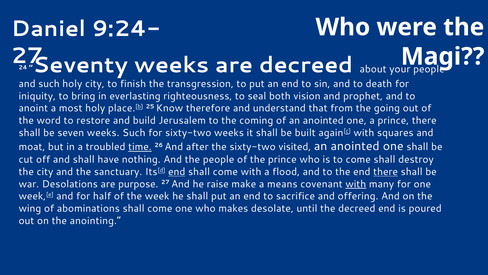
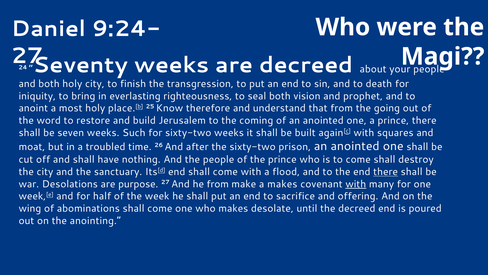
and such: such -> both
time underline: present -> none
visited: visited -> prison
end at (177, 171) underline: present -> none
he raise: raise -> from
a means: means -> makes
